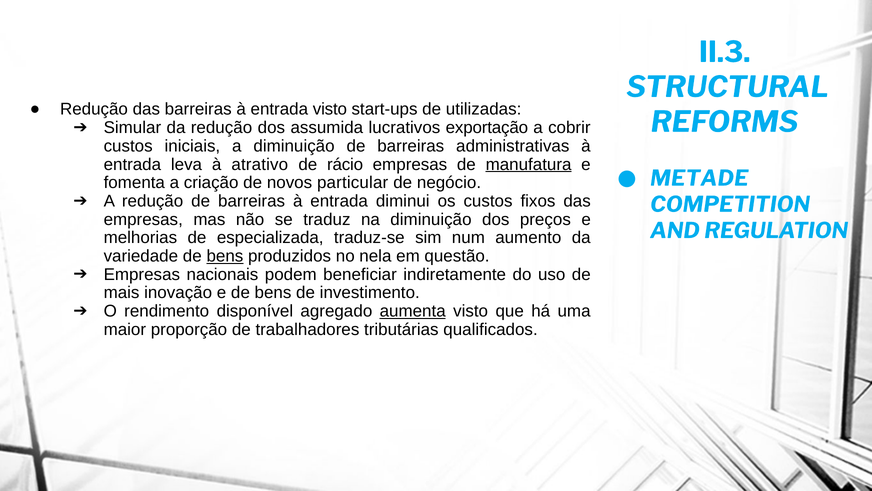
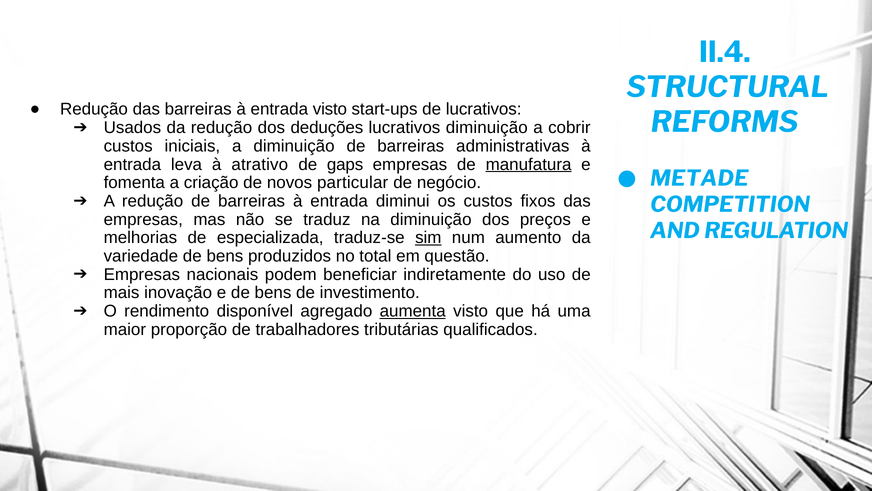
II.3: II.3 -> II.4
de utilizadas: utilizadas -> lucrativos
Simular: Simular -> Usados
assumida: assumida -> deduções
lucrativos exportação: exportação -> diminuição
rácio: rácio -> gaps
sim underline: none -> present
bens at (225, 256) underline: present -> none
nela: nela -> total
